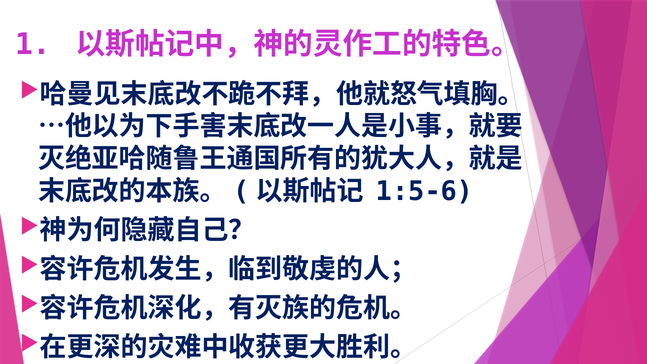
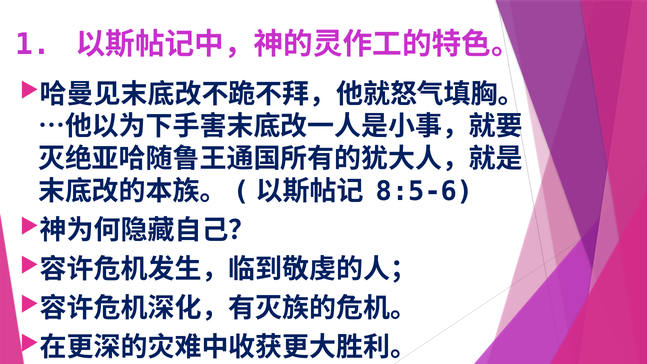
1:5-6: 1:5-6 -> 8:5-6
